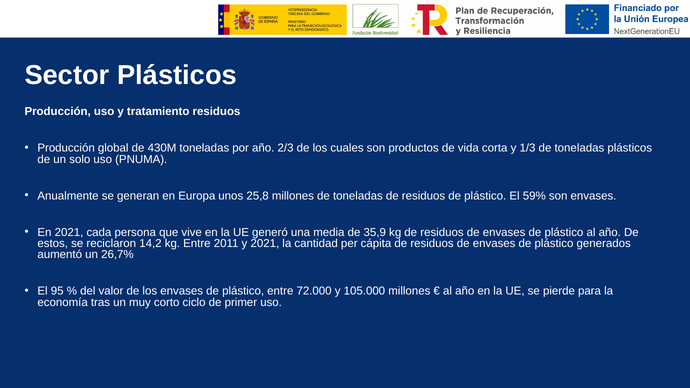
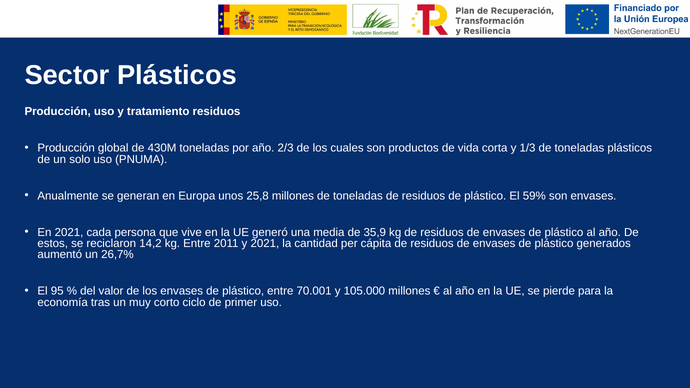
72.000: 72.000 -> 70.001
